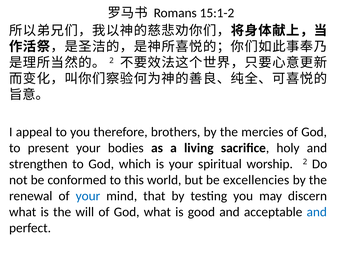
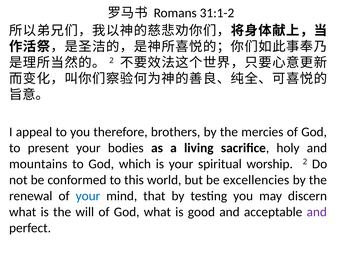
15:1-2: 15:1-2 -> 31:1-2
strengthen: strengthen -> mountains
and at (317, 212) colour: blue -> purple
